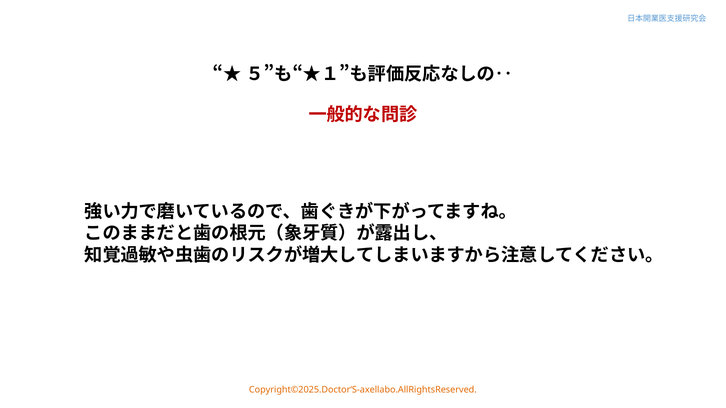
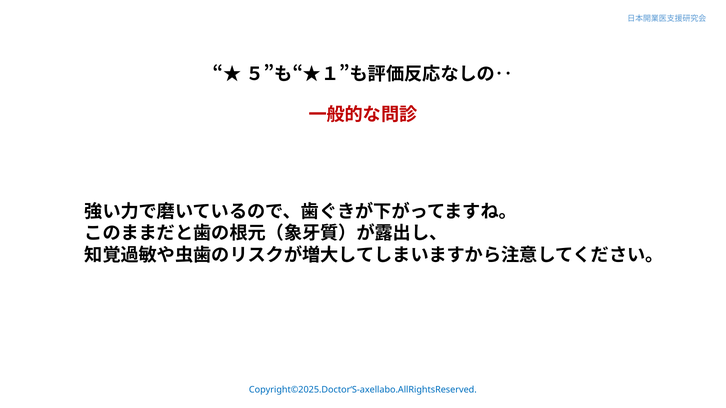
Copyright©2025.Doctor‘S-axellabo.AllRightsReserved colour: orange -> blue
